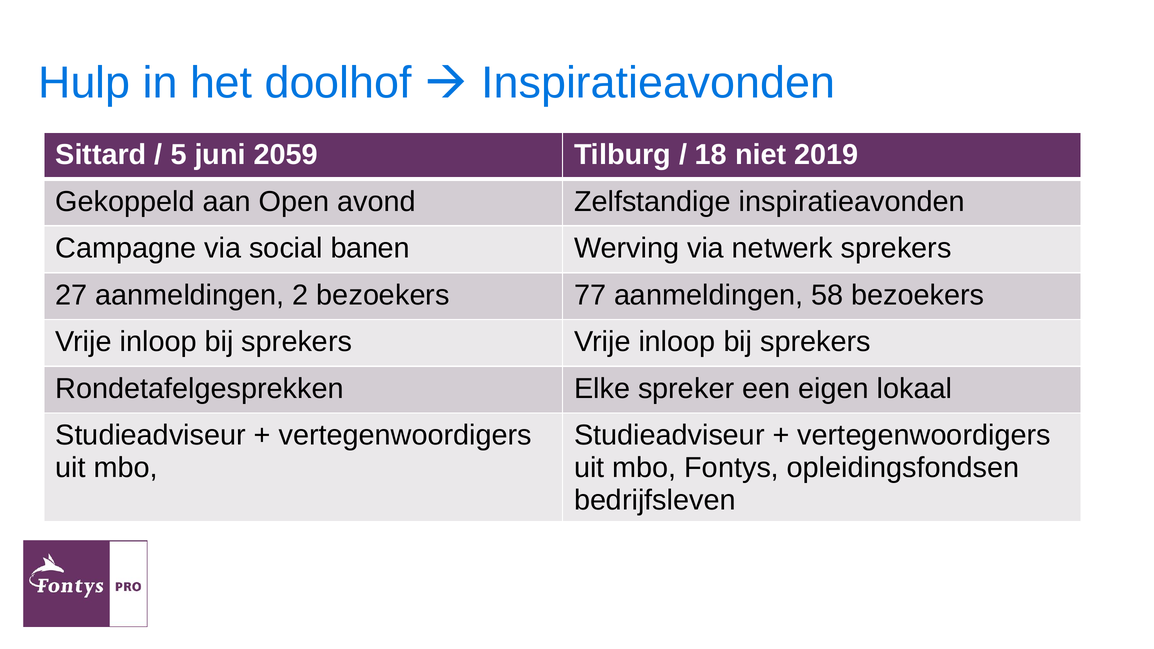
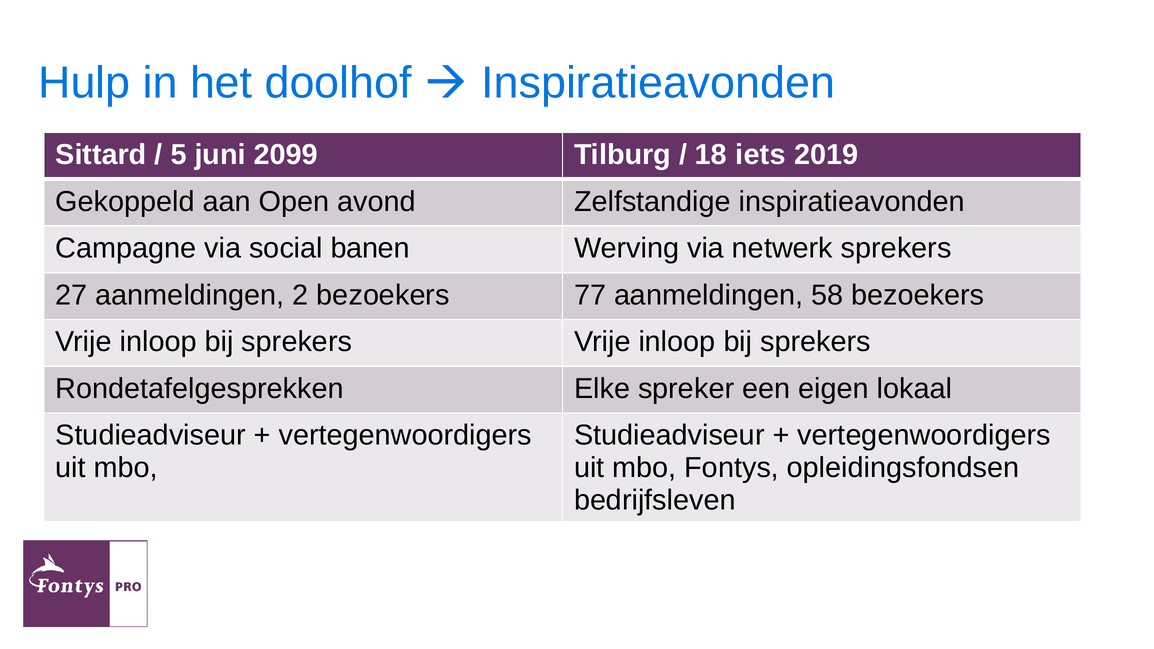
2059: 2059 -> 2099
niet: niet -> iets
